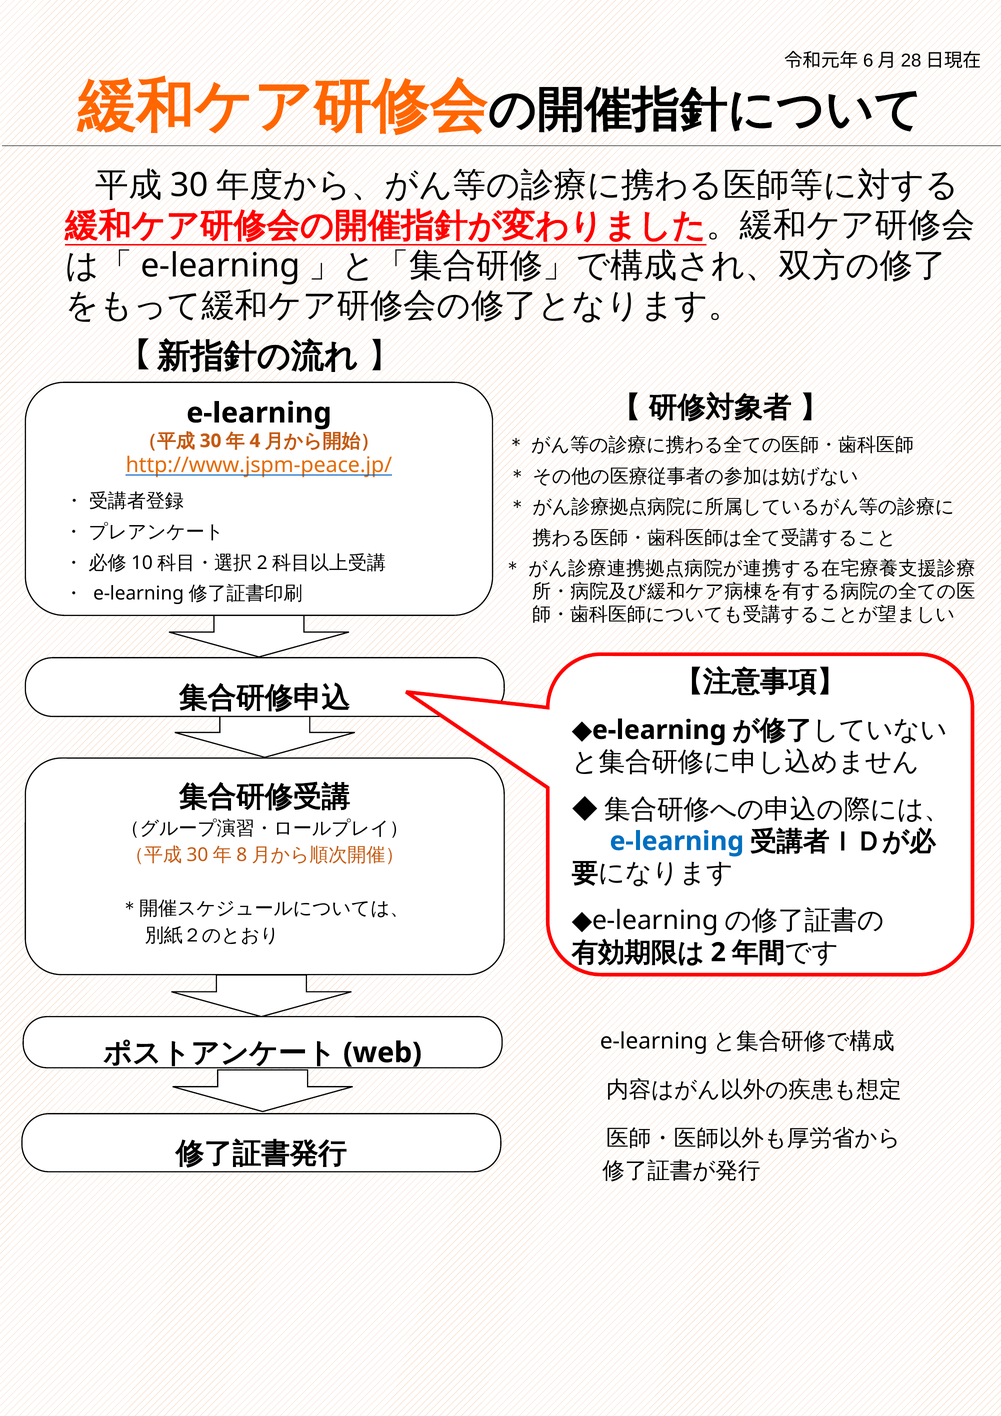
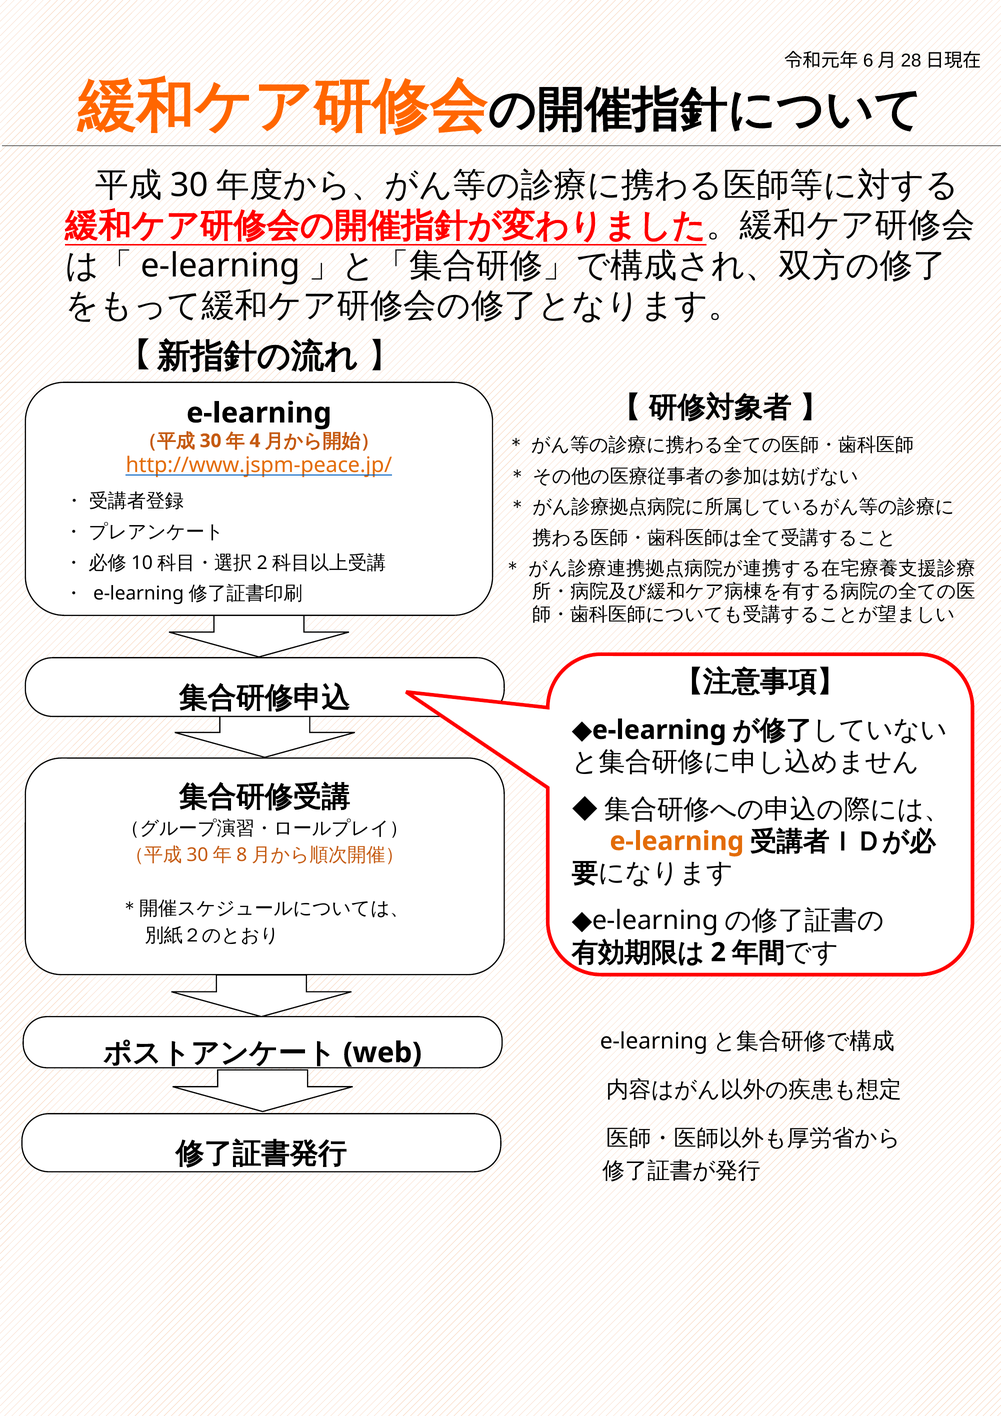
e-learning at (677, 841) colour: blue -> orange
